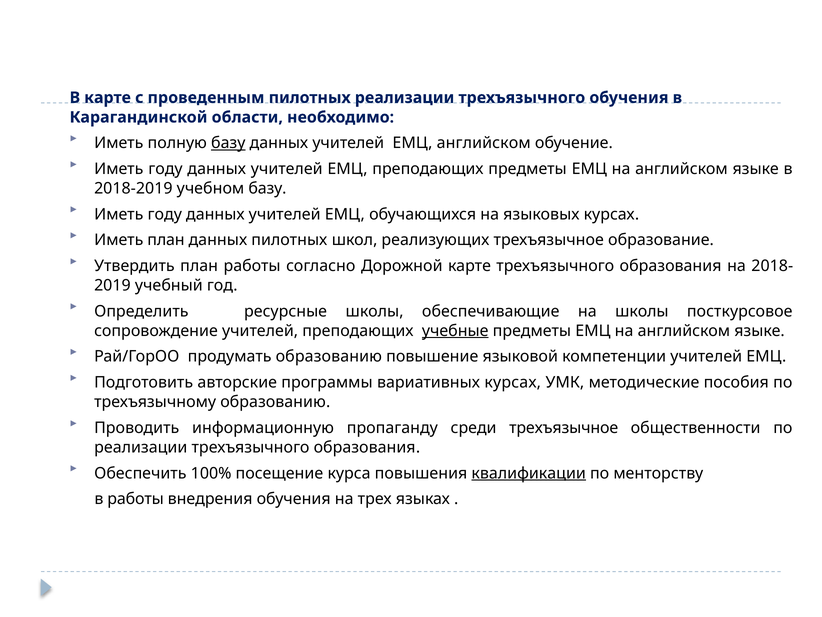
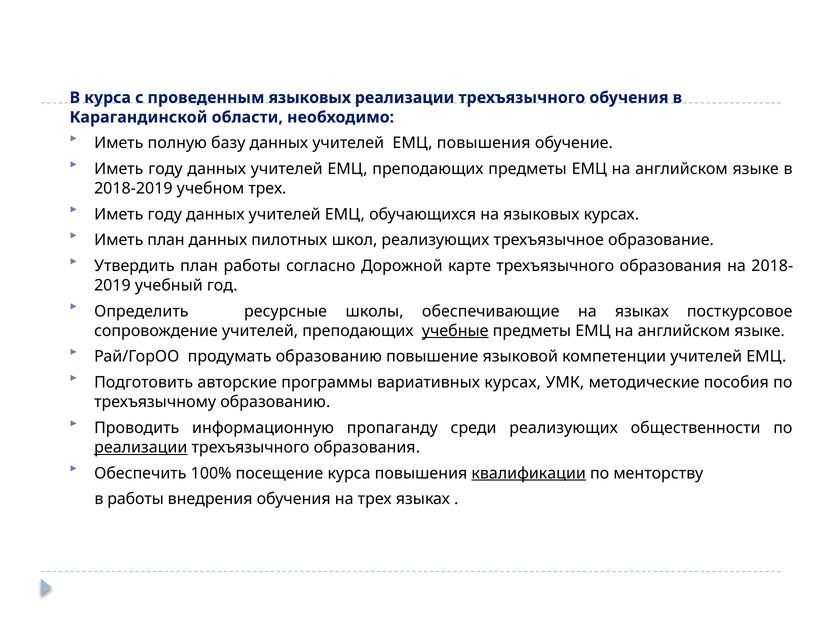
В карте: карте -> курса
проведенным пилотных: пилотных -> языковых
базу at (228, 143) underline: present -> none
ЕМЦ английском: английском -> повышения
учебном базу: базу -> трех
на школы: школы -> языках
среди трехъязычное: трехъязычное -> реализующих
реализации at (141, 447) underline: none -> present
